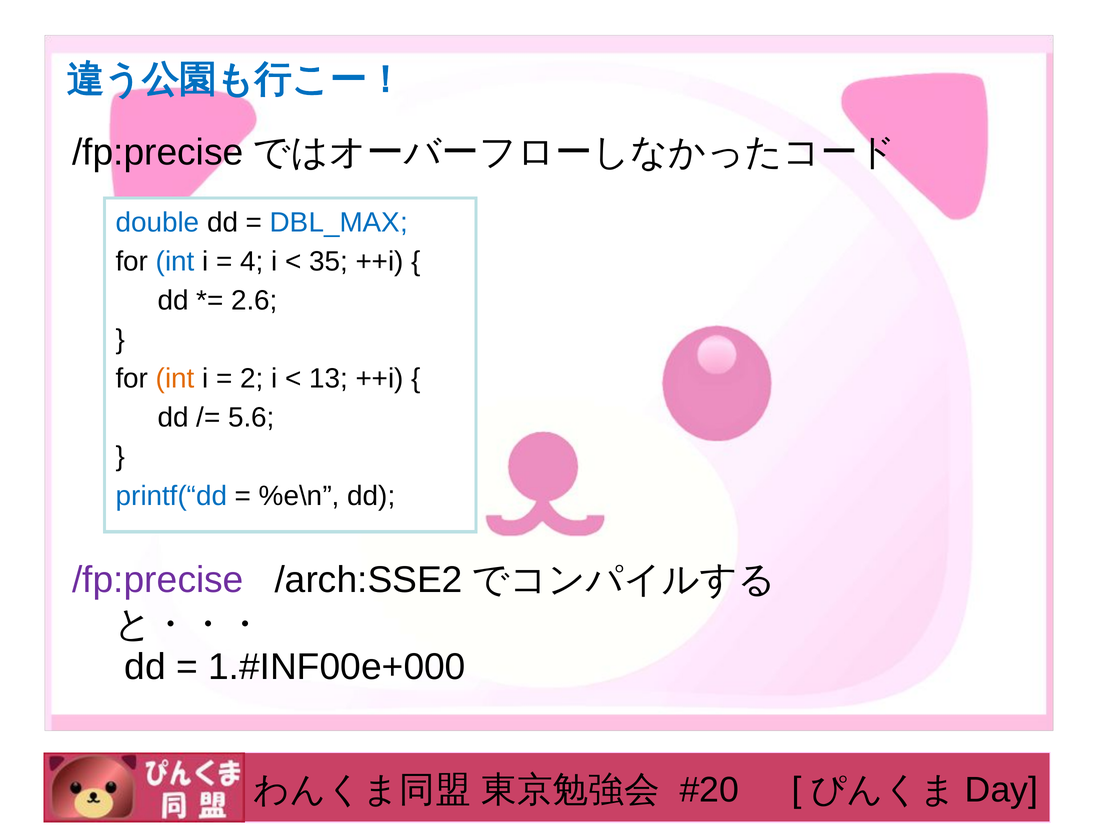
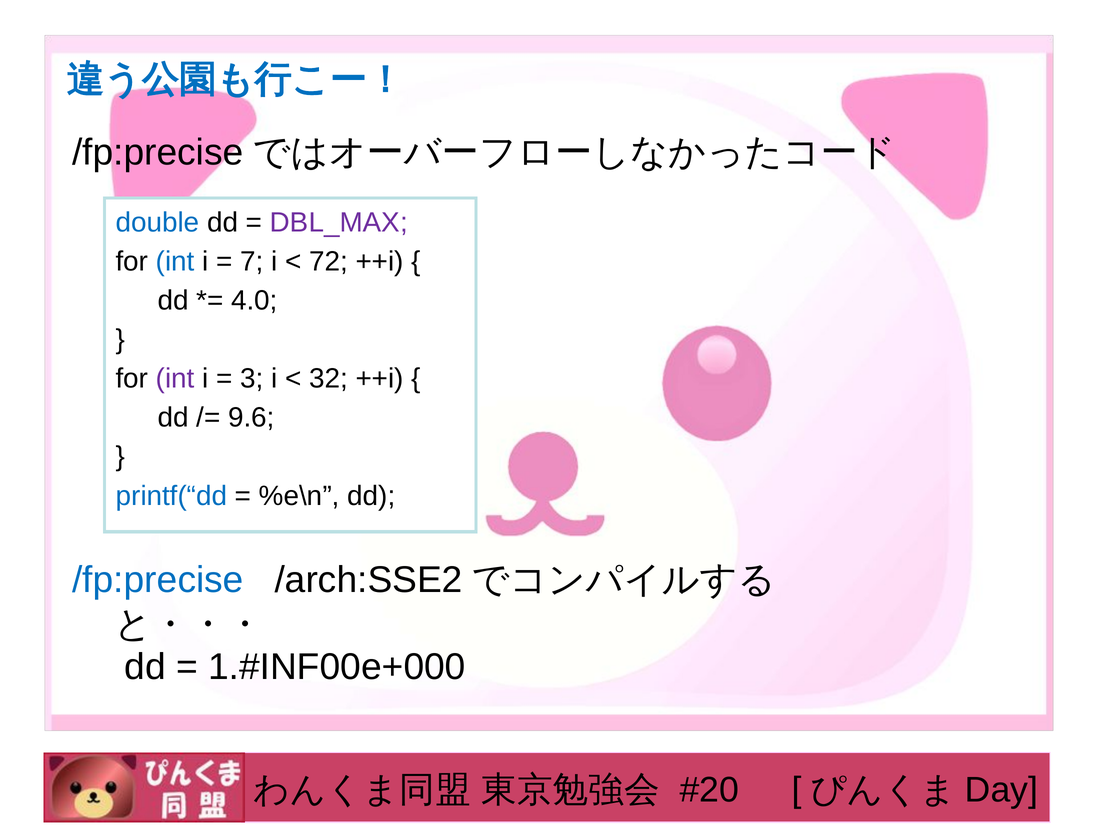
DBL_MAX colour: blue -> purple
4: 4 -> 7
35: 35 -> 72
2.6: 2.6 -> 4.0
int at (175, 379) colour: orange -> purple
2: 2 -> 3
13: 13 -> 32
5.6: 5.6 -> 9.6
/fp:precise at (158, 580) colour: purple -> blue
